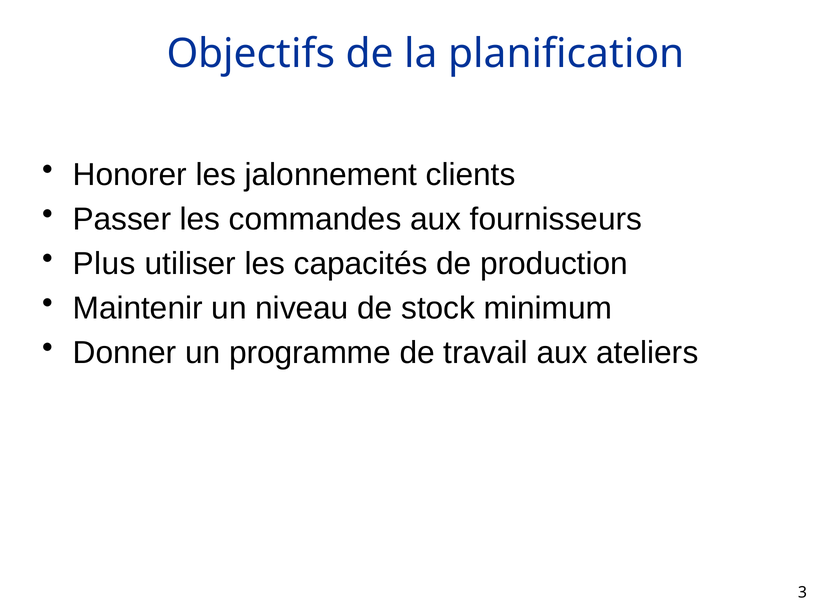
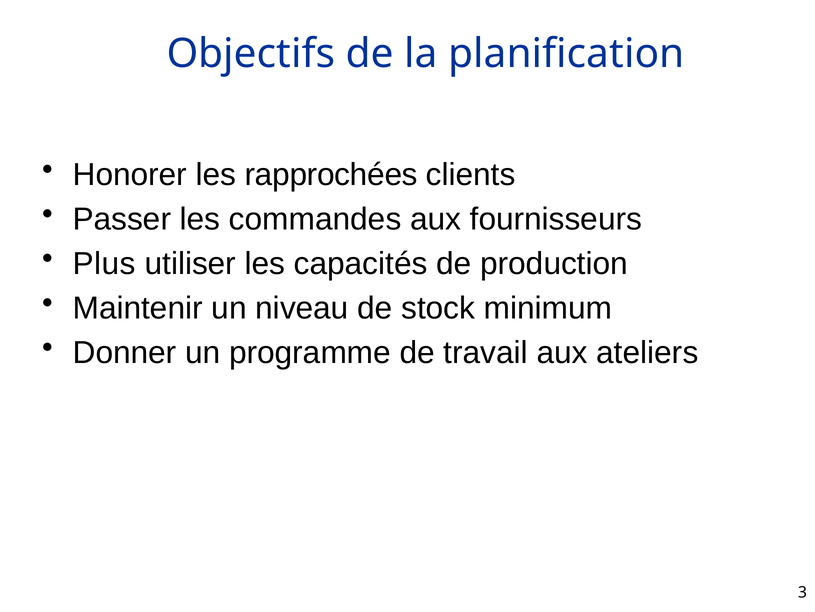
jalonnement: jalonnement -> rapprochées
